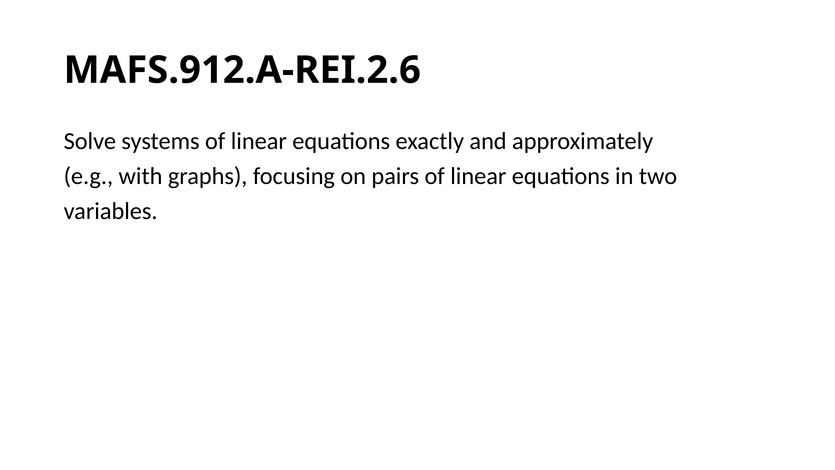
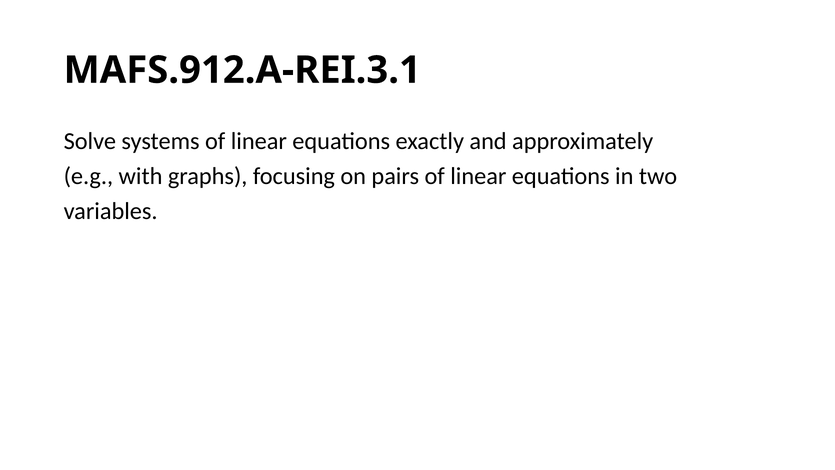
MAFS.912.A-REI.2.6: MAFS.912.A-REI.2.6 -> MAFS.912.A-REI.3.1
